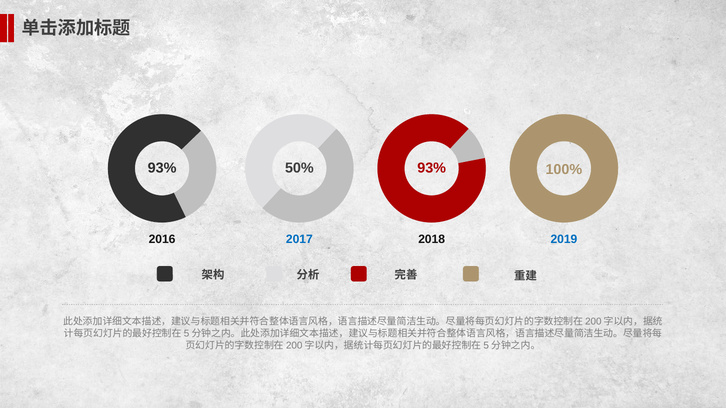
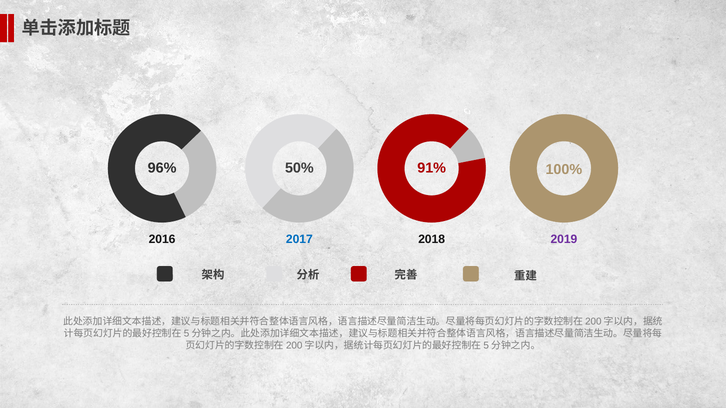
93% at (162, 168): 93% -> 96%
50% 93%: 93% -> 91%
2019 colour: blue -> purple
